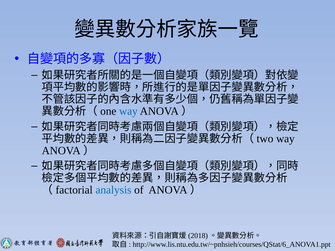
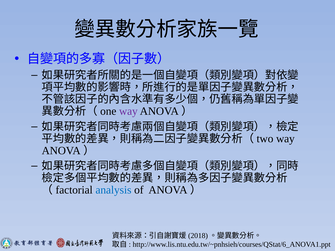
way at (128, 111) colour: blue -> purple
